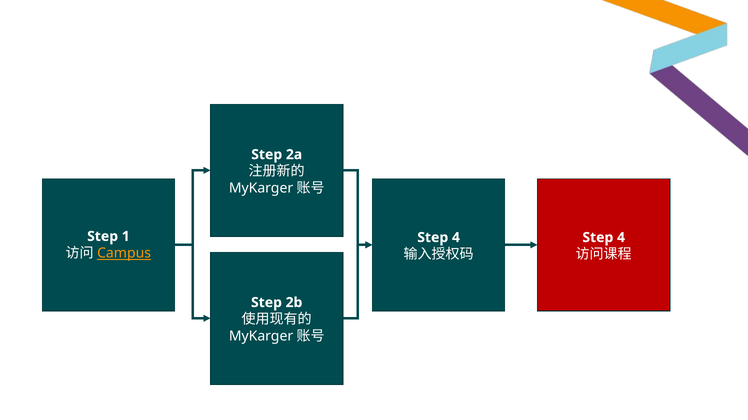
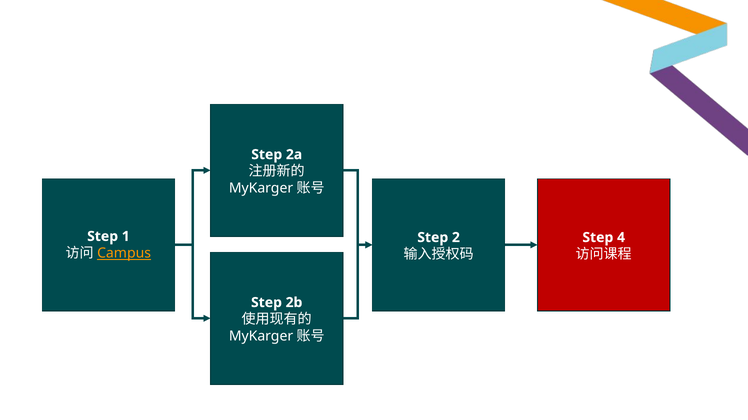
4 at (456, 238): 4 -> 2
